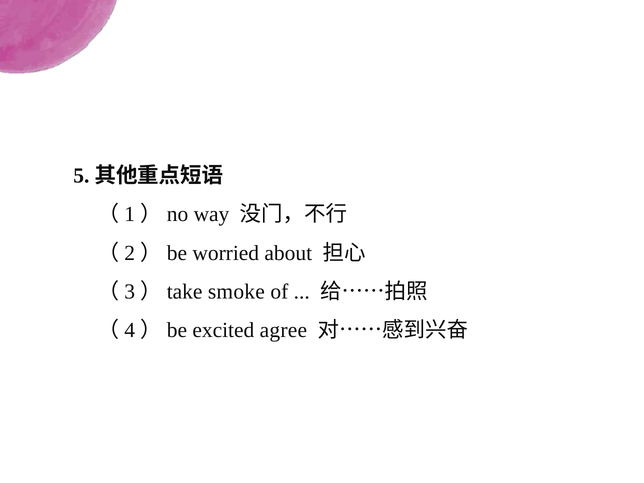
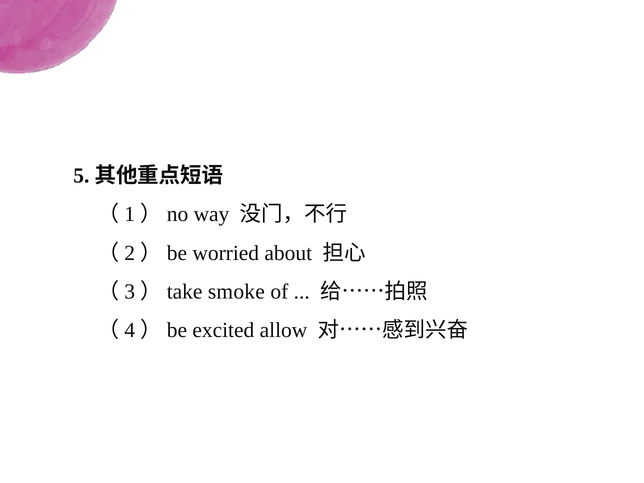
agree: agree -> allow
